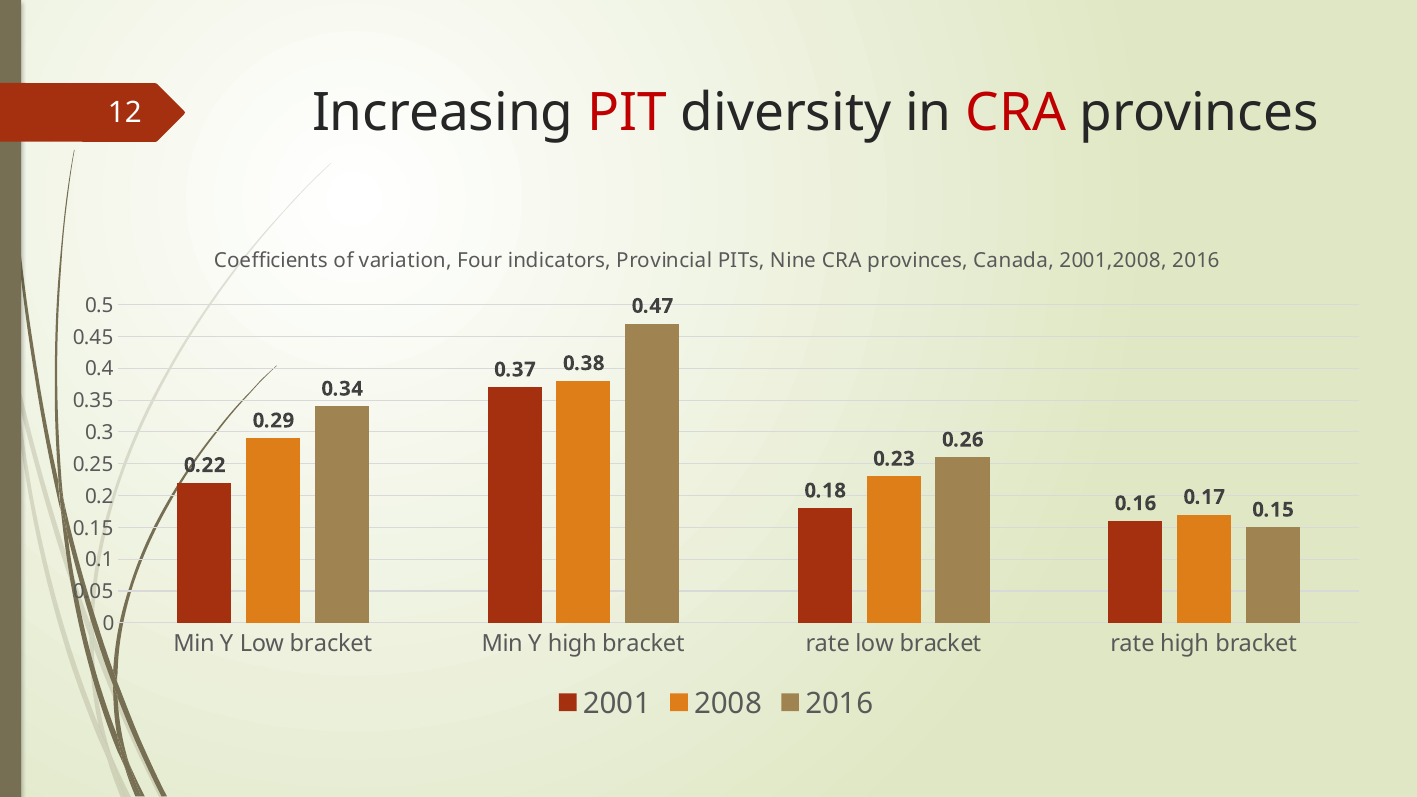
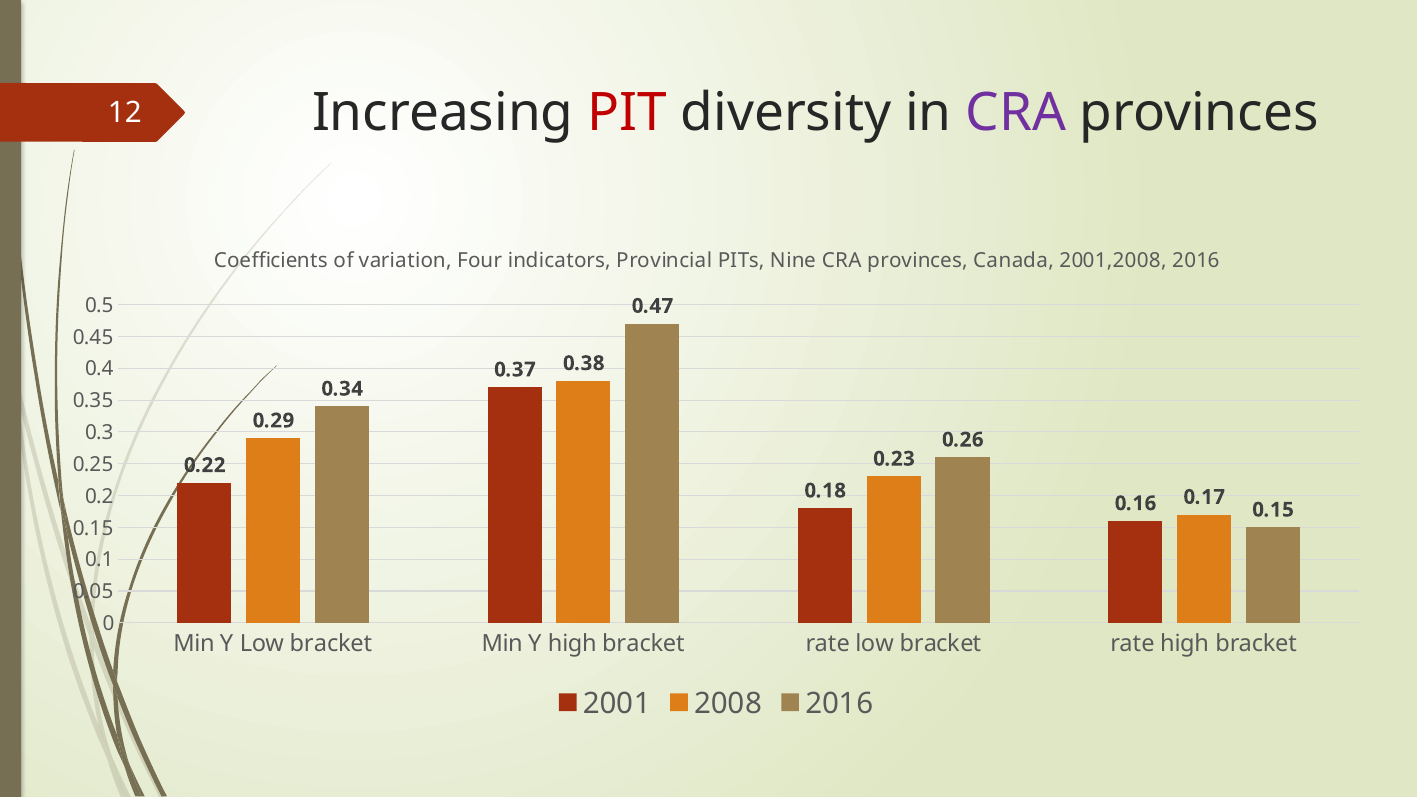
CRA at (1016, 113) colour: red -> purple
